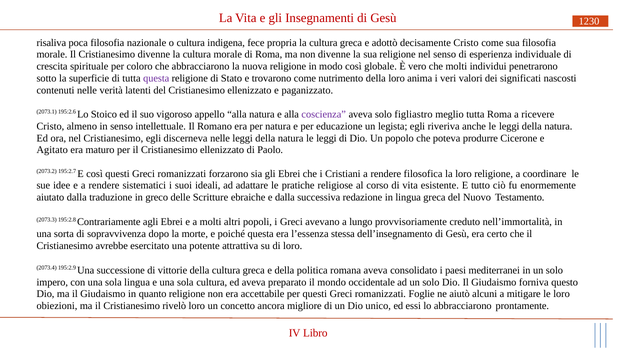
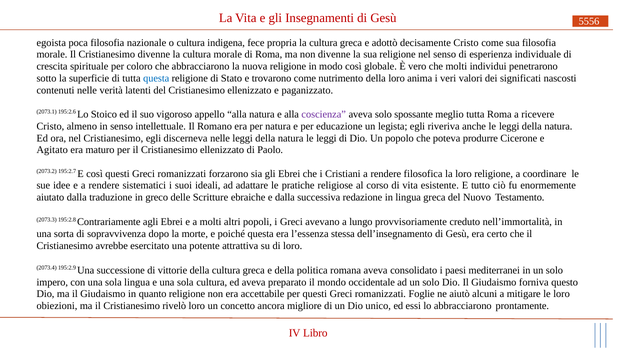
1230: 1230 -> 5556
risaliva: risaliva -> egoista
questa at (156, 78) colour: purple -> blue
figliastro: figliastro -> spossante
